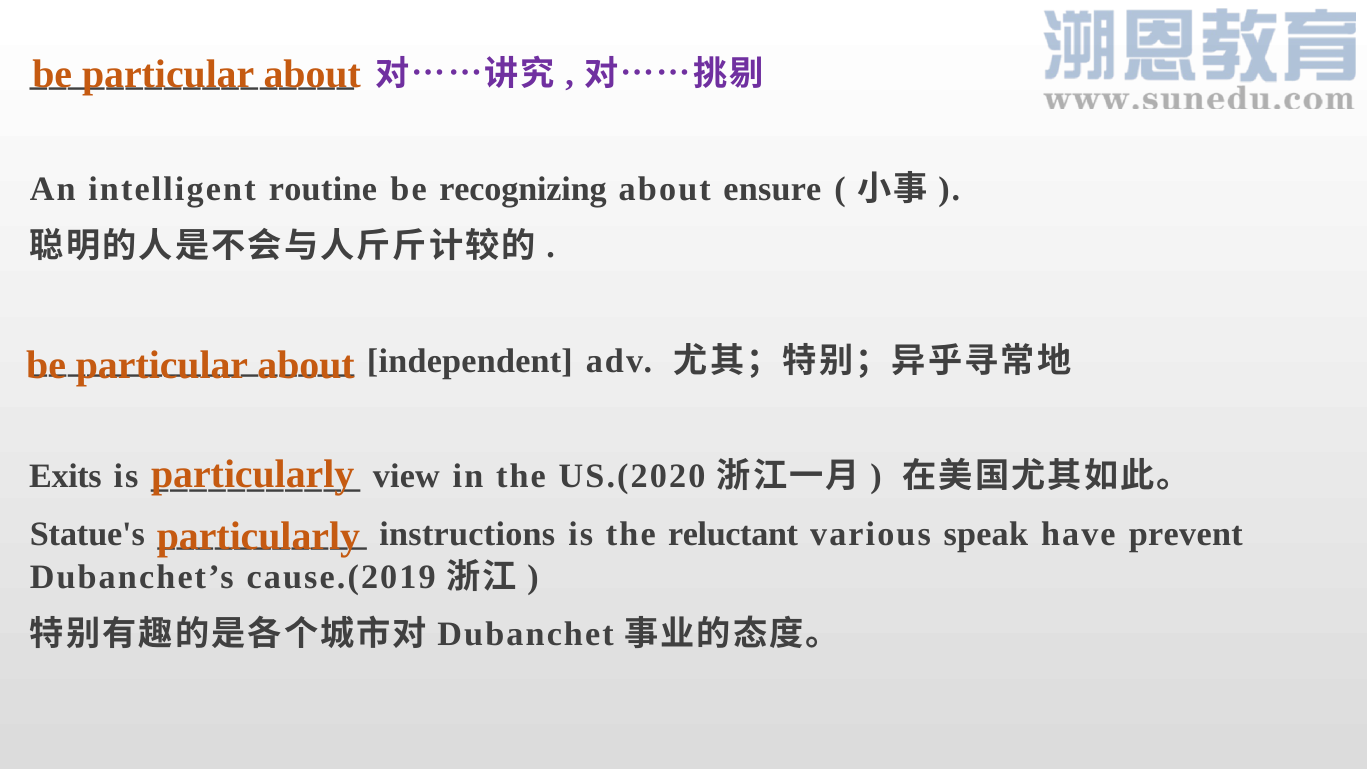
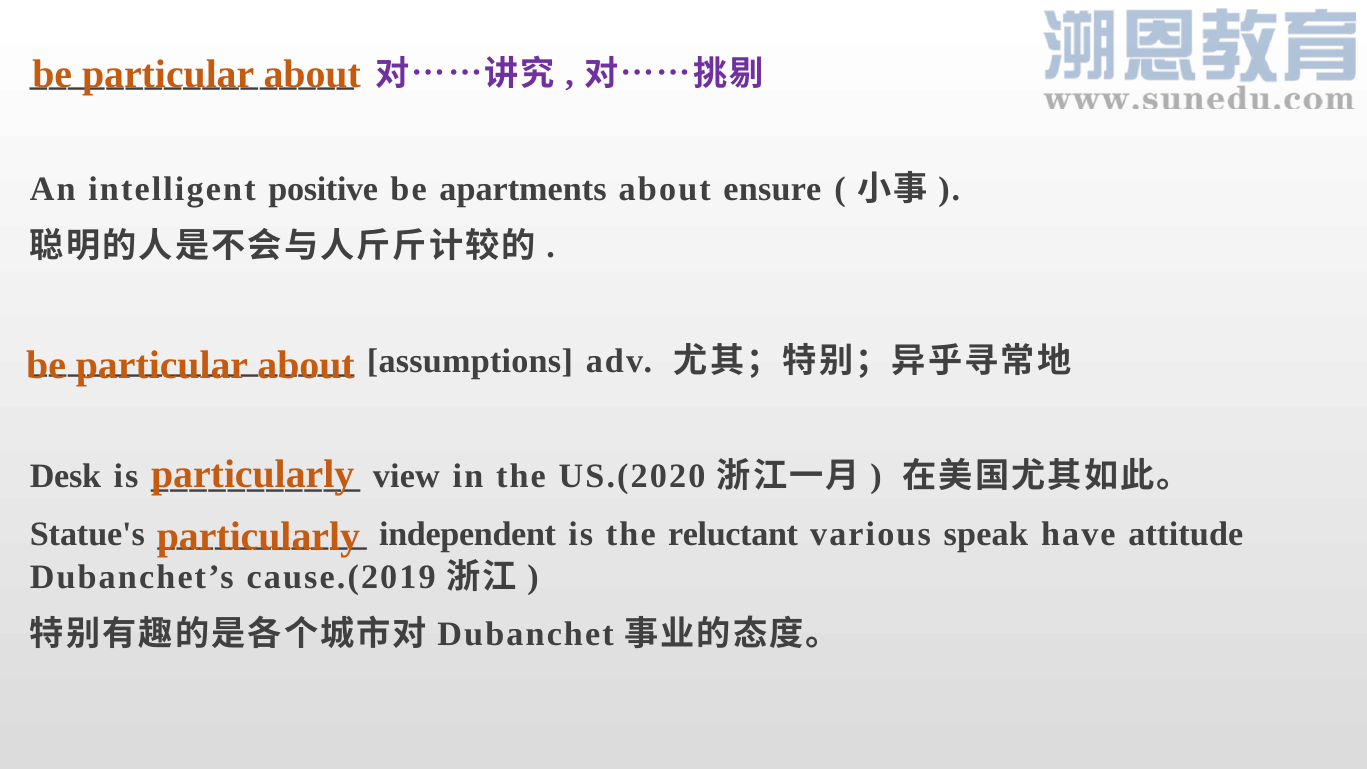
routine: routine -> positive
recognizing: recognizing -> apartments
independent: independent -> assumptions
Exits: Exits -> Desk
instructions: instructions -> independent
prevent: prevent -> attitude
